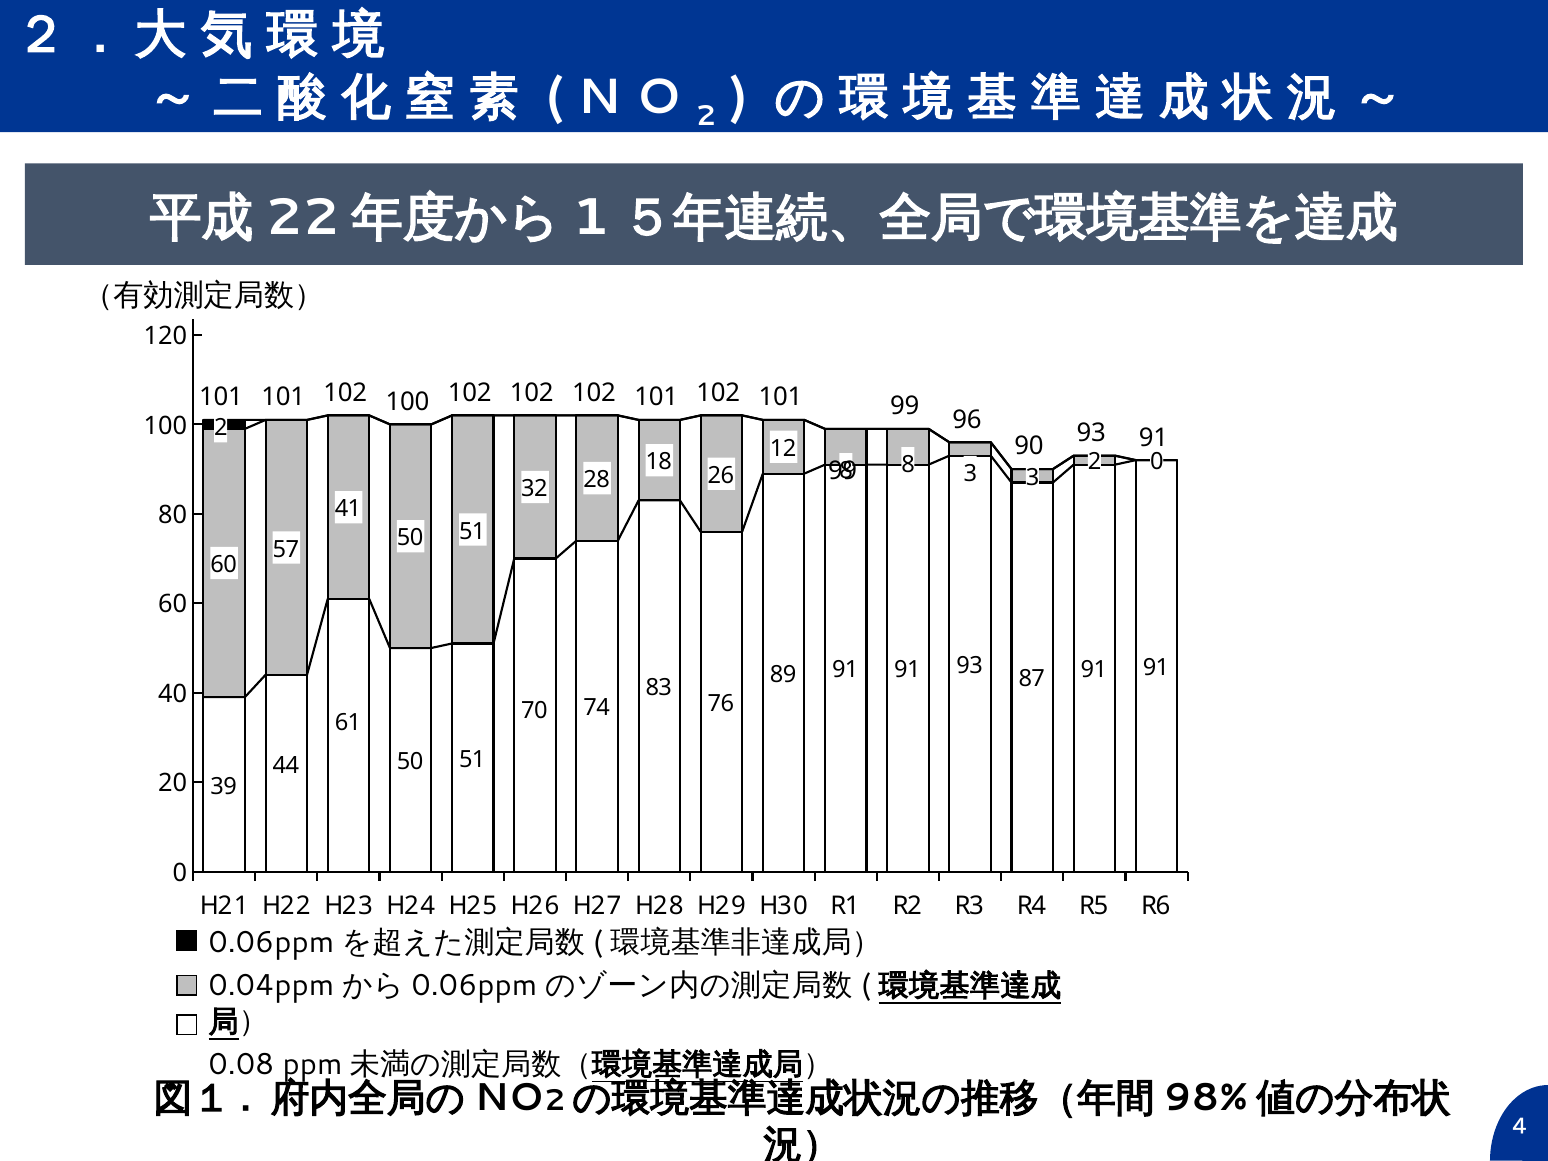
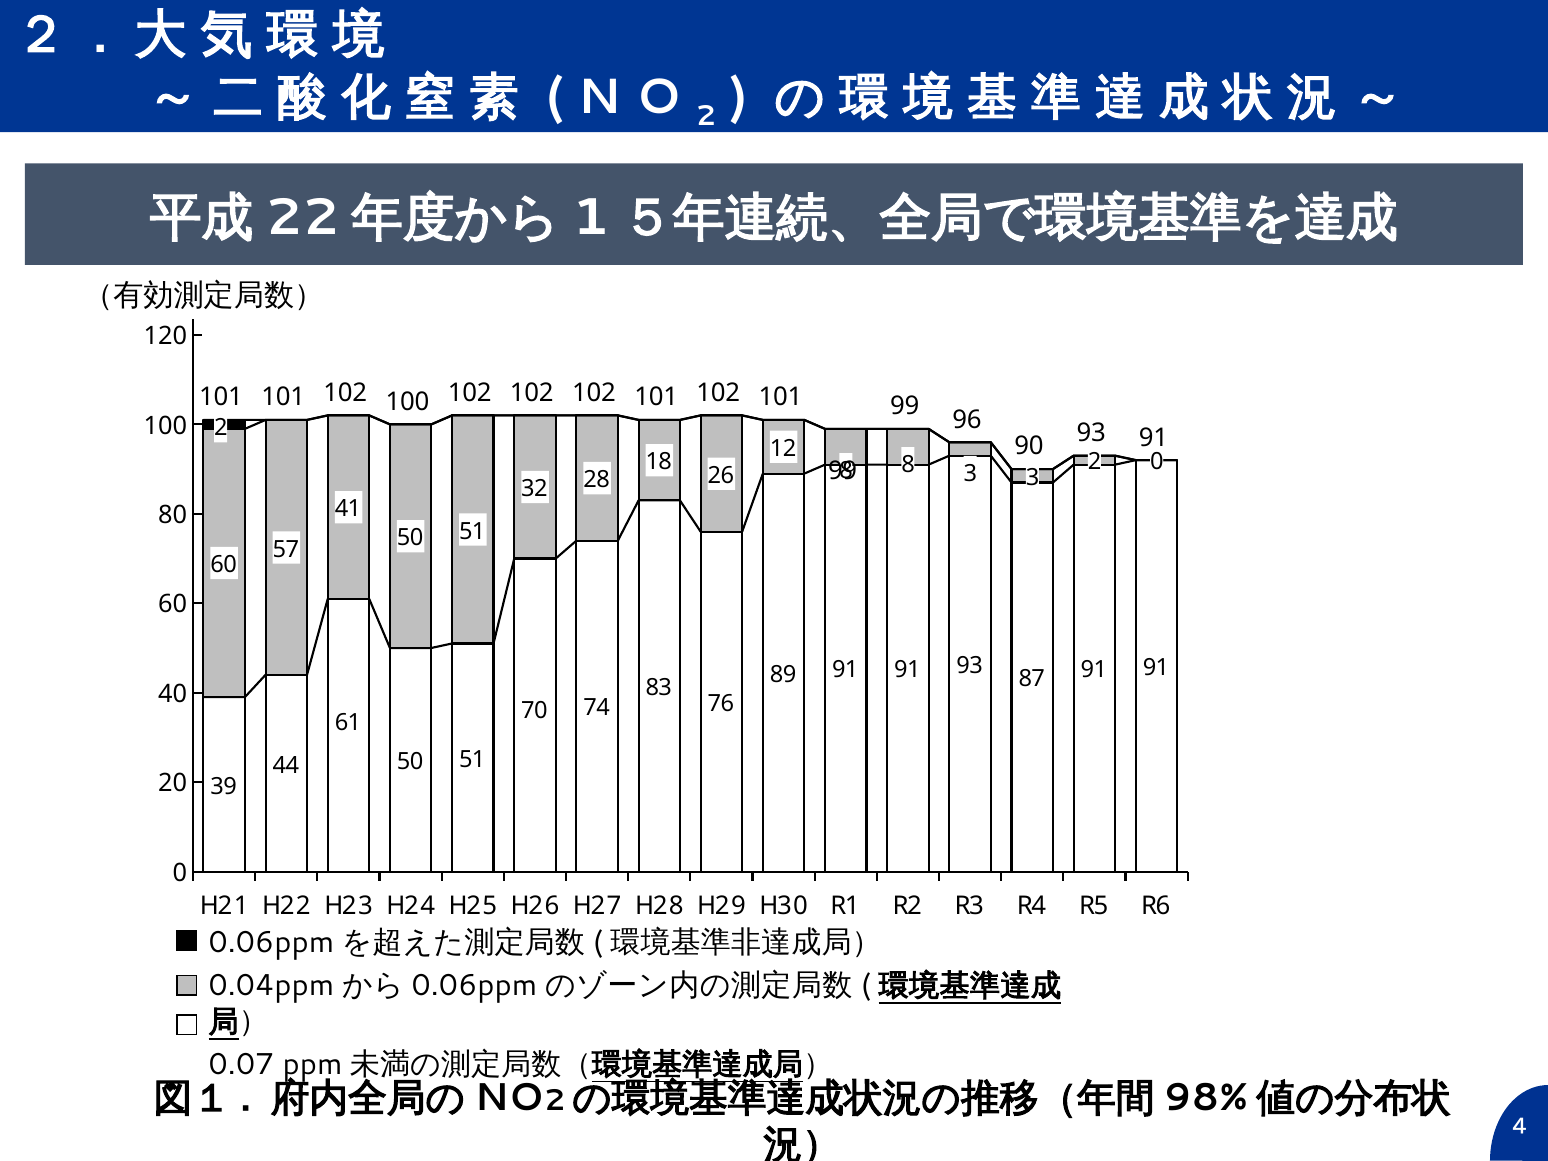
0.08: 0.08 -> 0.07
